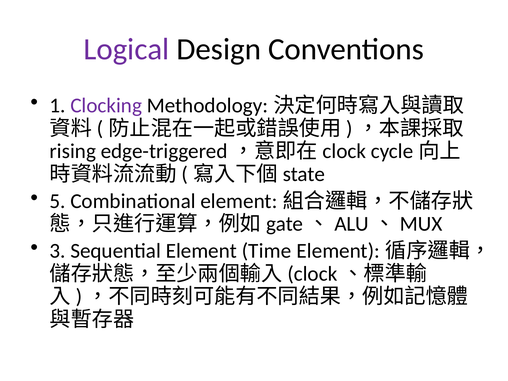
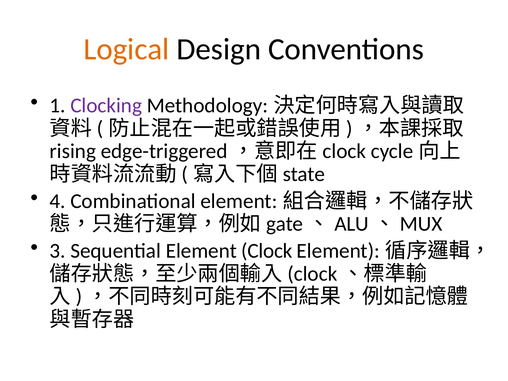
Logical colour: purple -> orange
5: 5 -> 4
Time: Time -> Clock
